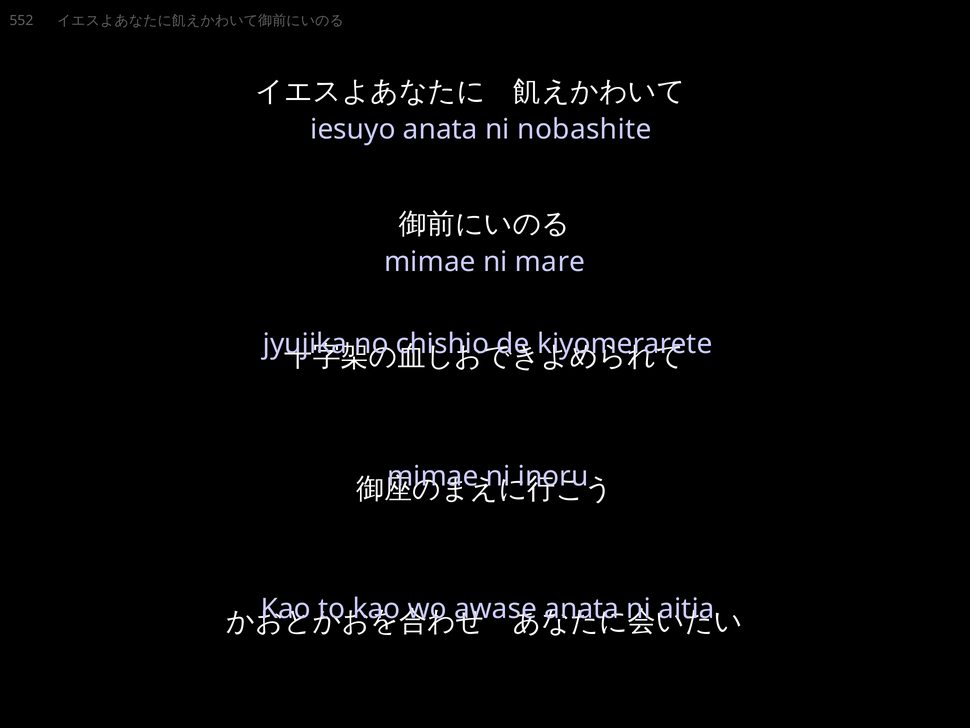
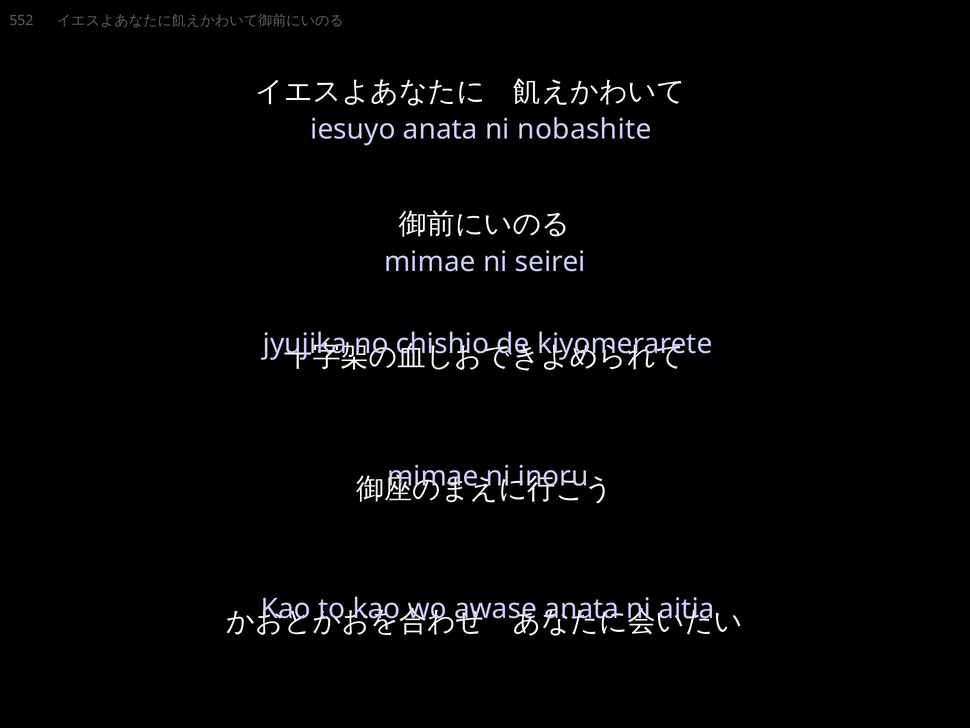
mare: mare -> seirei
